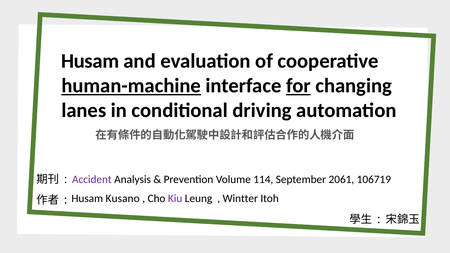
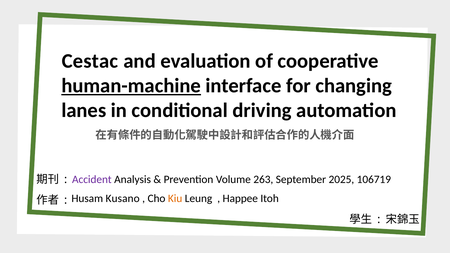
Husam at (90, 61): Husam -> Cestac
for underline: present -> none
114: 114 -> 263
2061: 2061 -> 2025
Kiu colour: purple -> orange
Wintter: Wintter -> Happee
